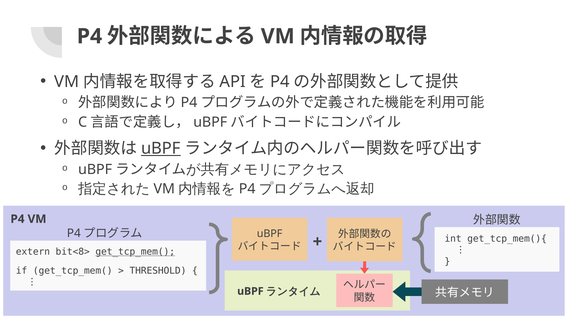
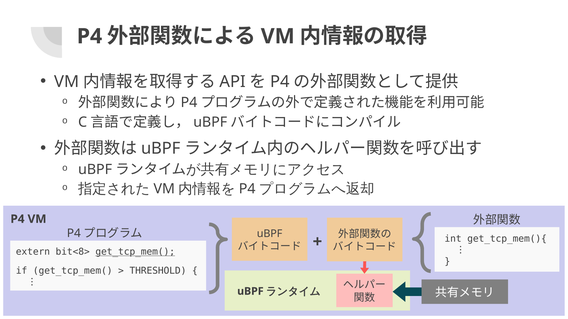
uBPF at (161, 149) underline: present -> none
